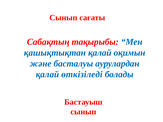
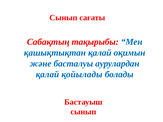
өткізіледі: өткізіледі -> қойылады
